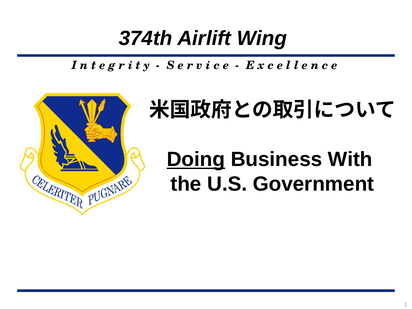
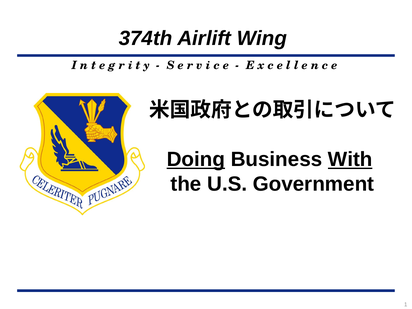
With underline: none -> present
